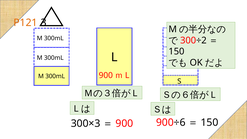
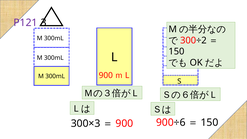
P121 colour: orange -> purple
